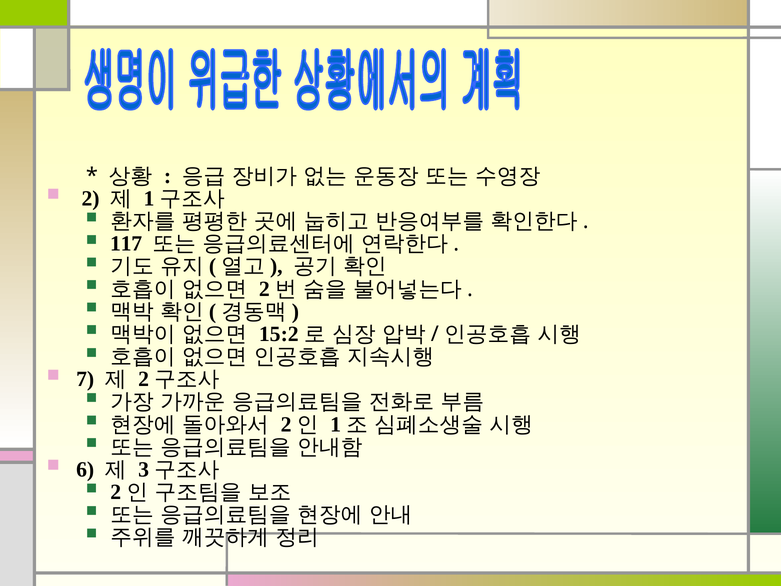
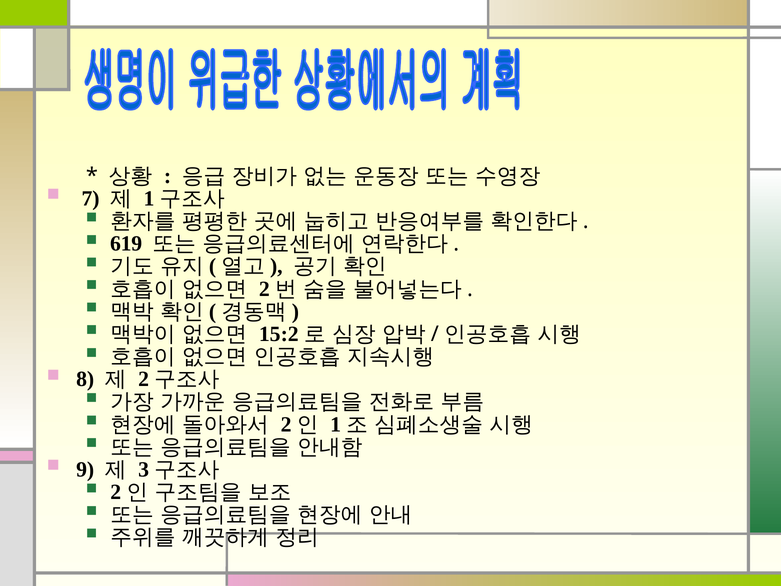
2: 2 -> 7
117: 117 -> 619
7: 7 -> 8
6: 6 -> 9
